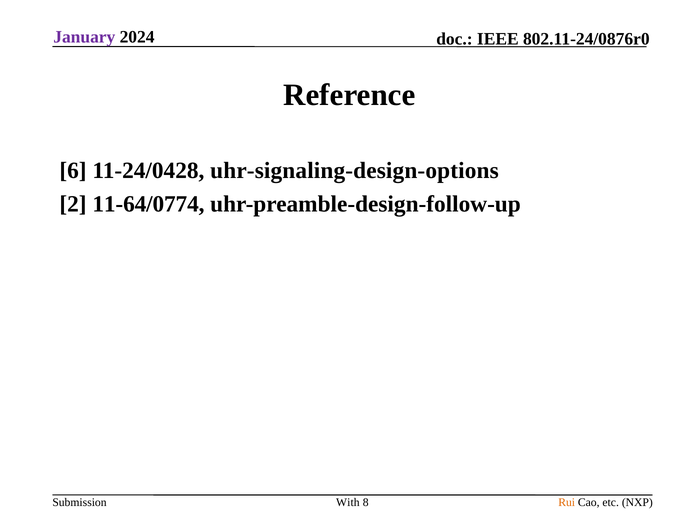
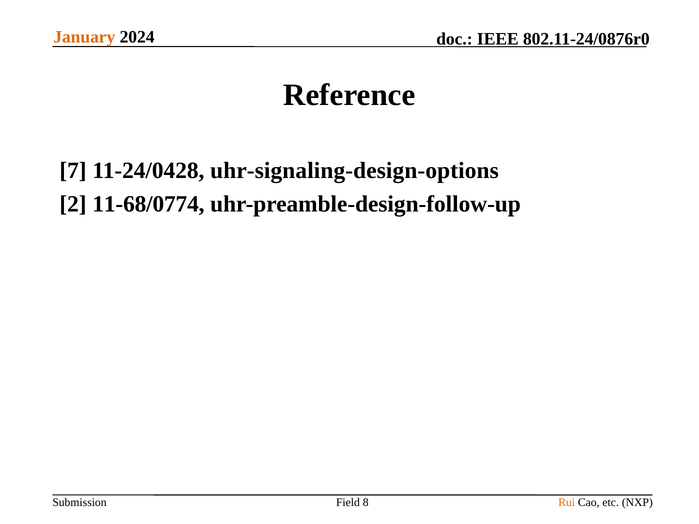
January colour: purple -> orange
6: 6 -> 7
11-64/0774: 11-64/0774 -> 11-68/0774
With: With -> Field
